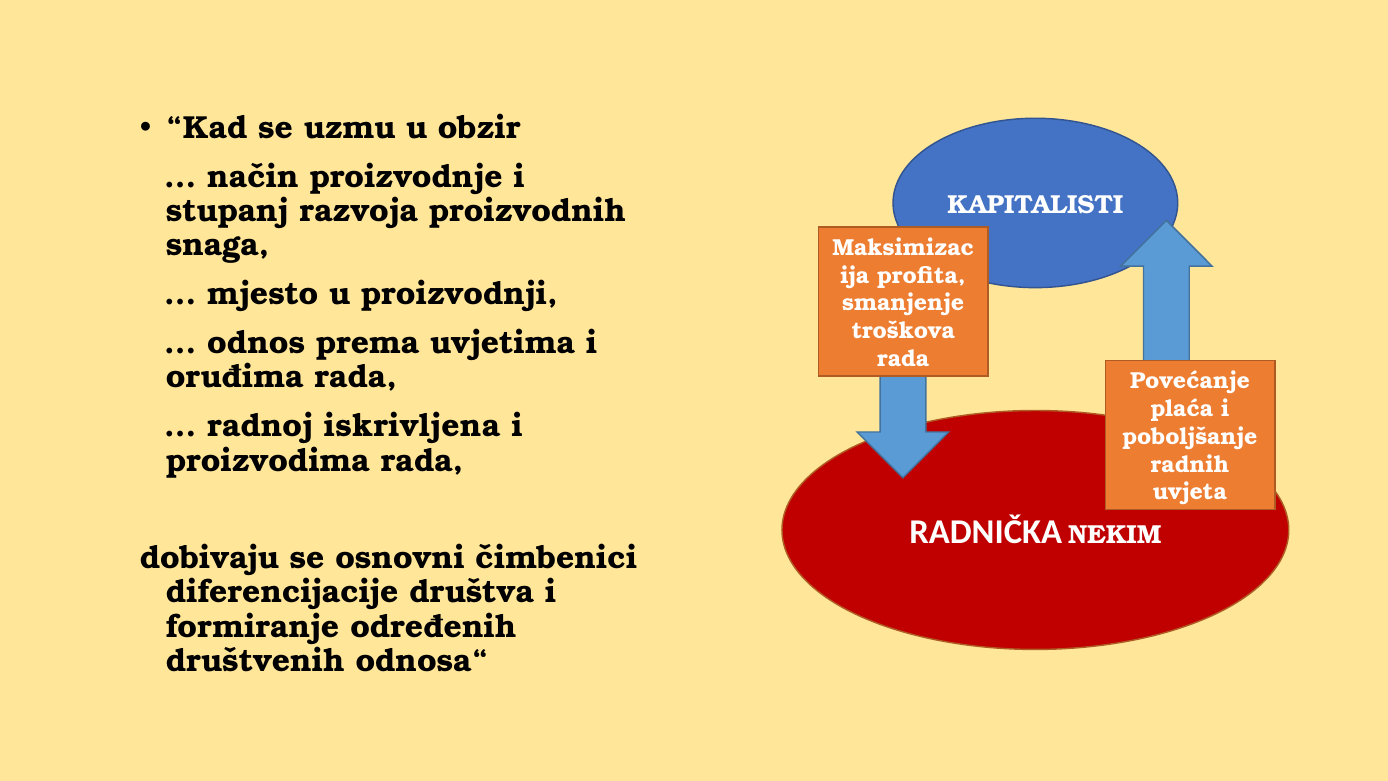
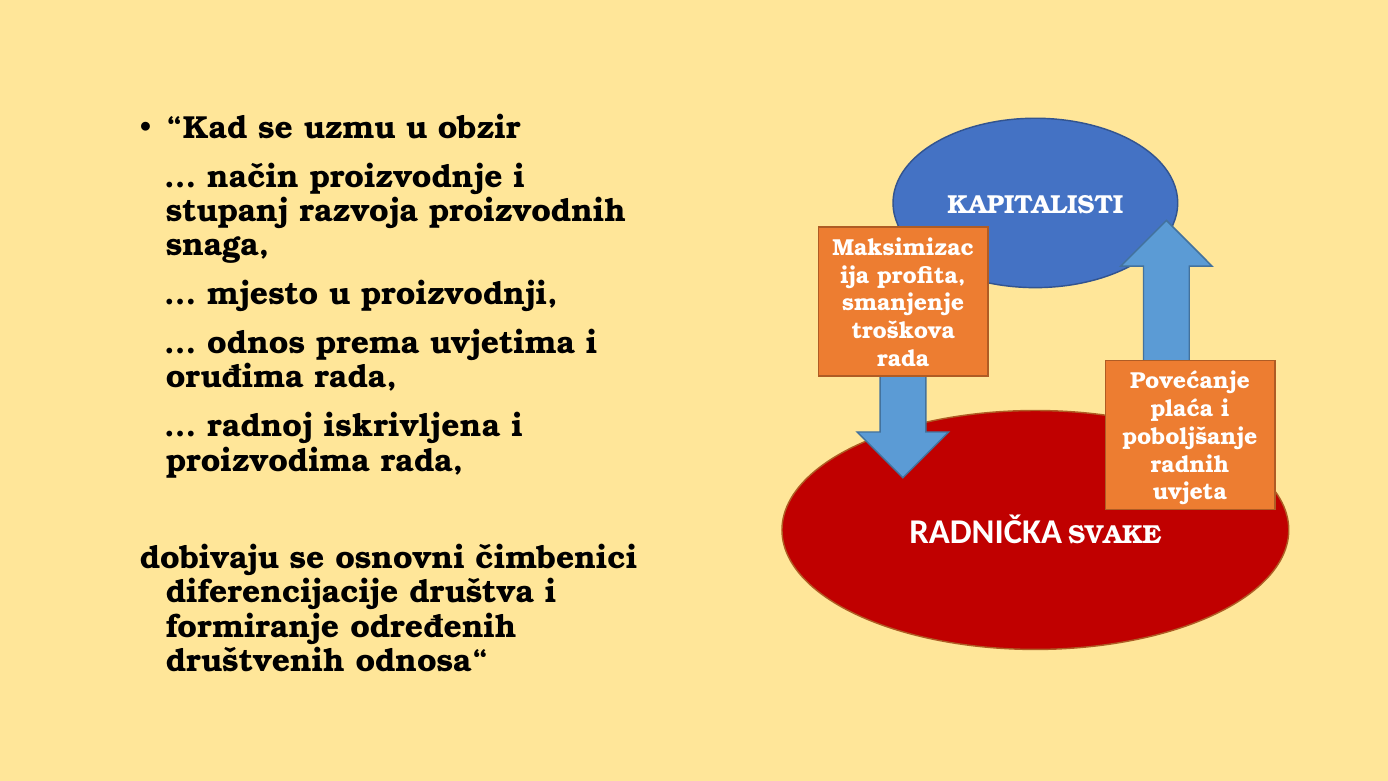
NEKIM: NEKIM -> SVAKE
